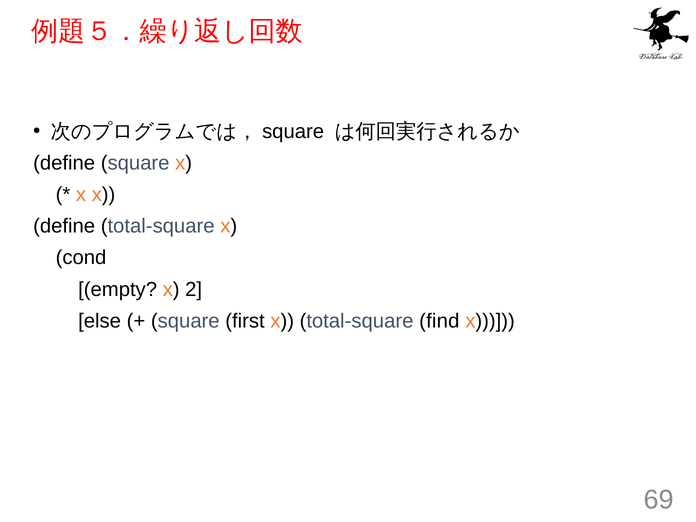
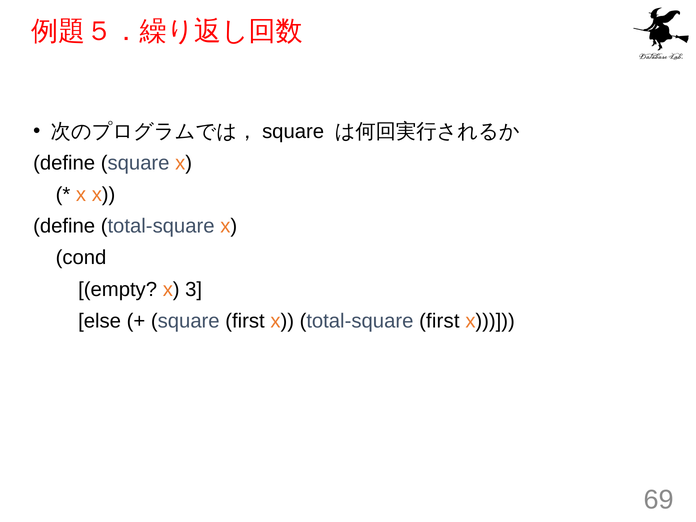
2: 2 -> 3
total-square find: find -> first
